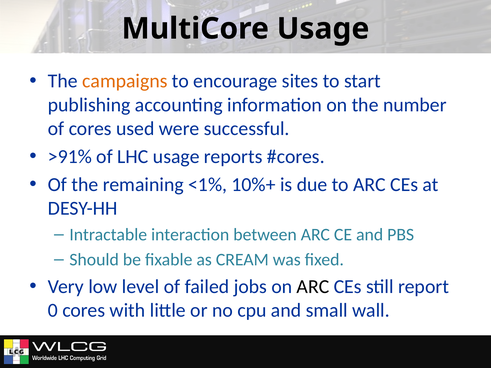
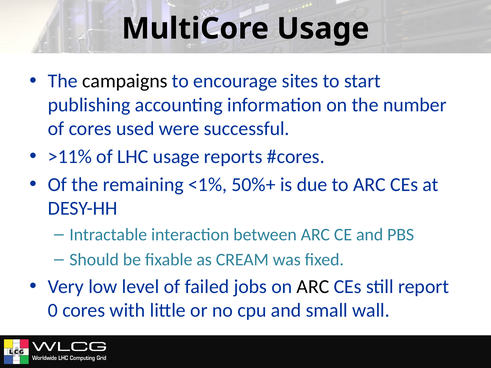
campaigns colour: orange -> black
>91%: >91% -> >11%
10%+: 10%+ -> 50%+
